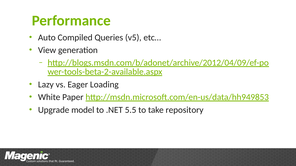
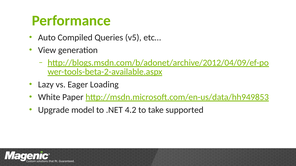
5.5: 5.5 -> 4.2
repository: repository -> supported
